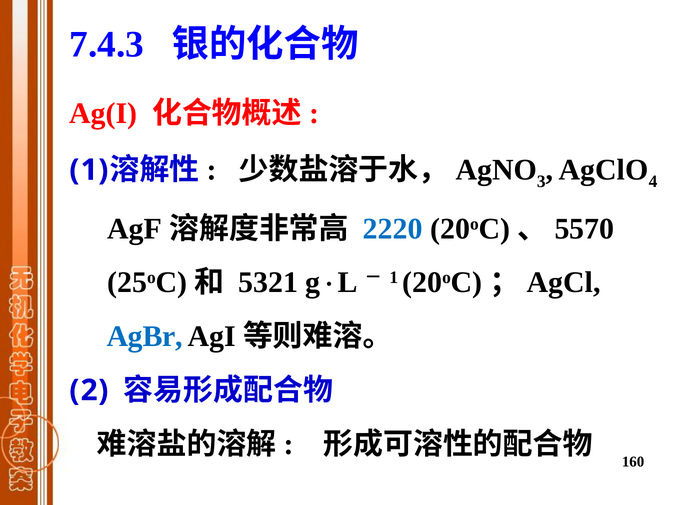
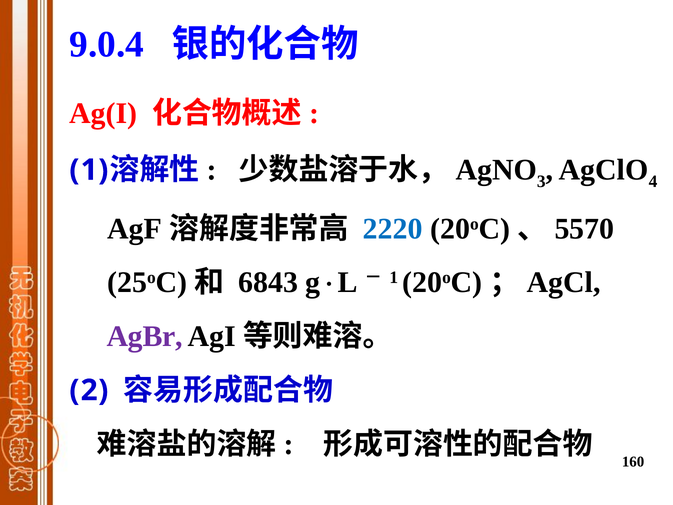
7.4.3: 7.4.3 -> 9.0.4
5321: 5321 -> 6843
AgBr colour: blue -> purple
